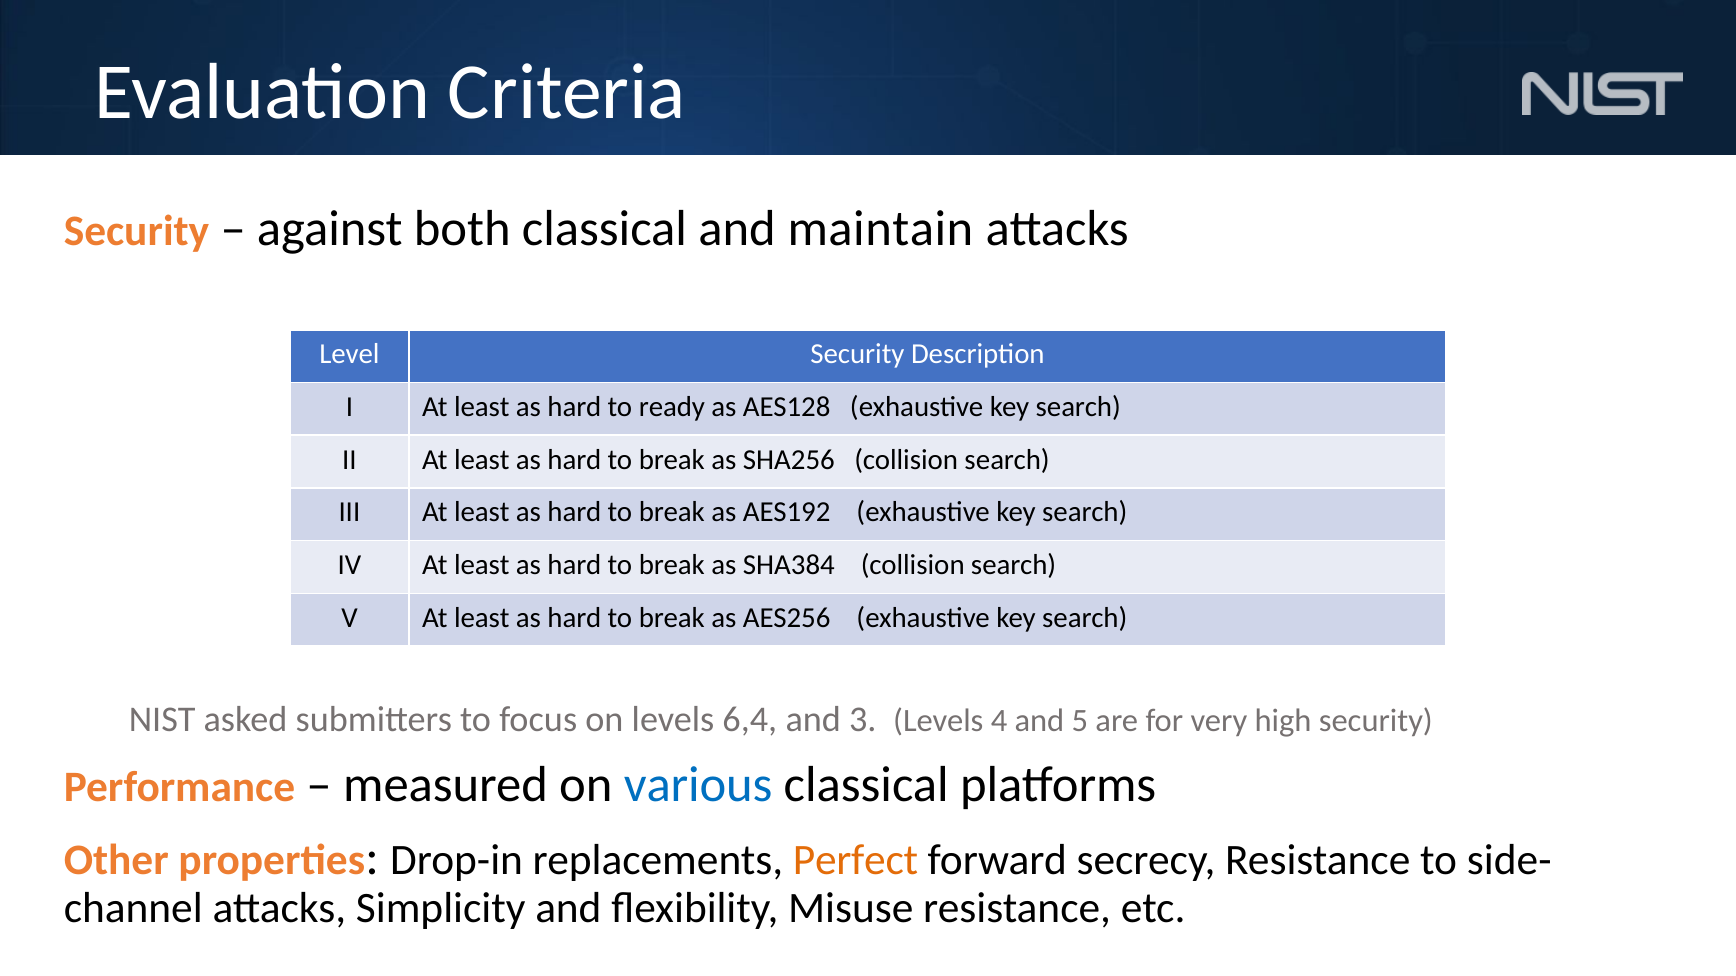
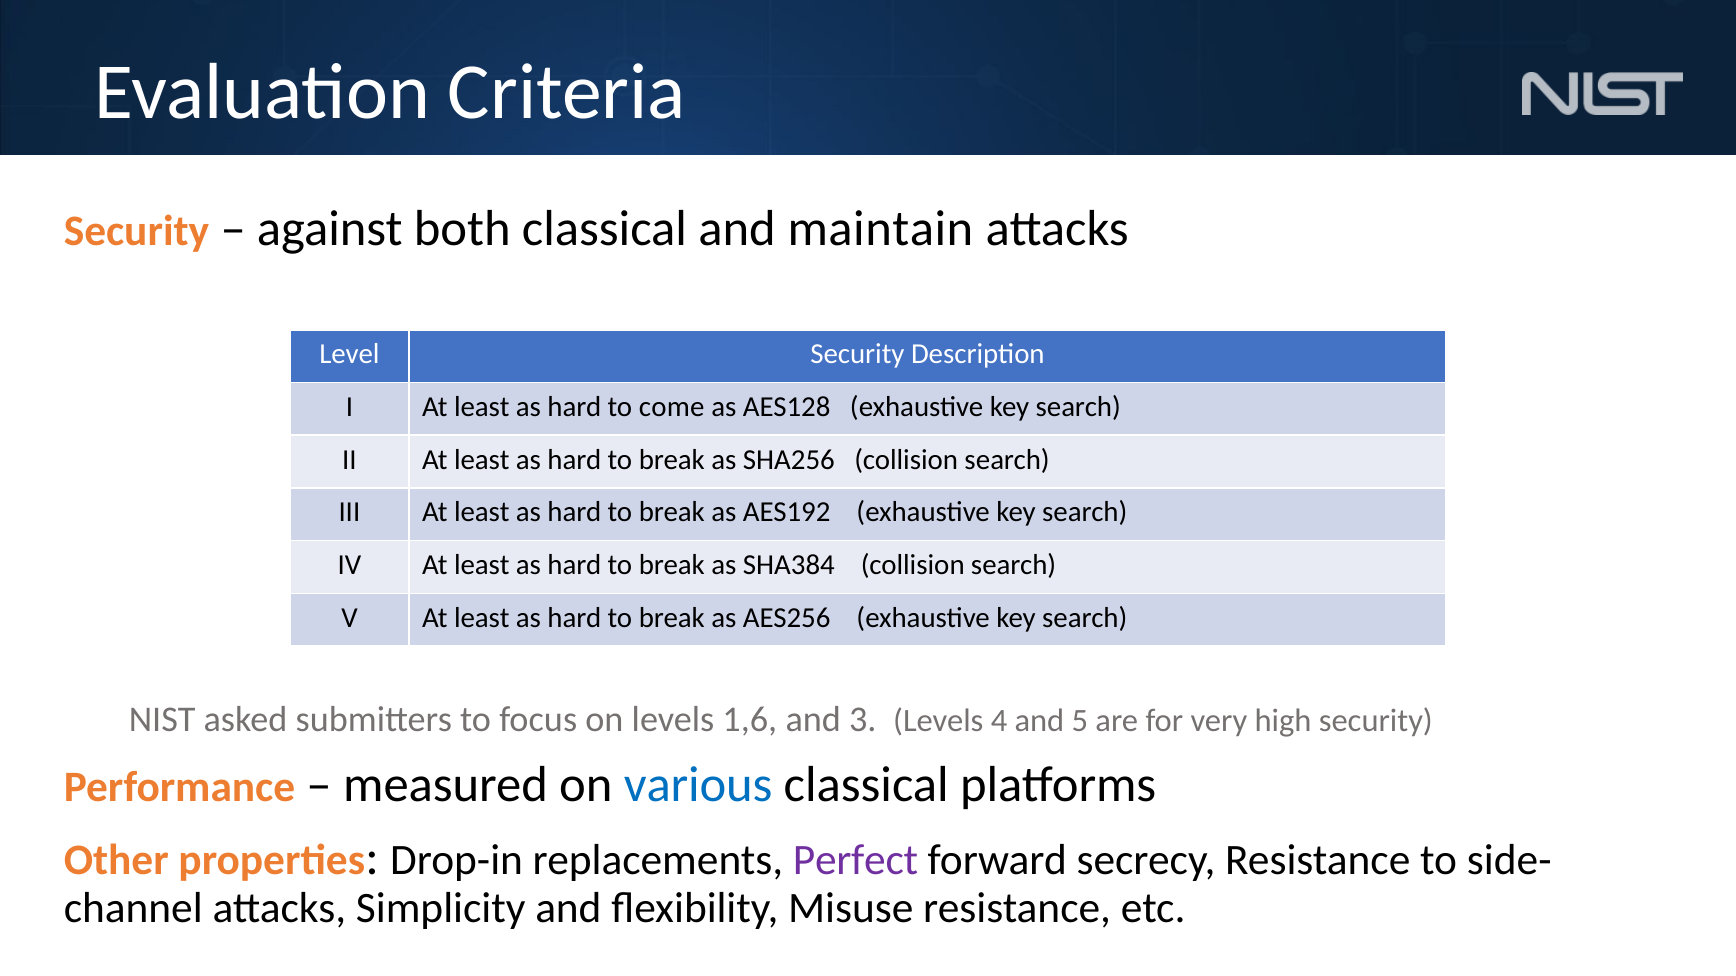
ready: ready -> come
6,4: 6,4 -> 1,6
Perfect colour: orange -> purple
